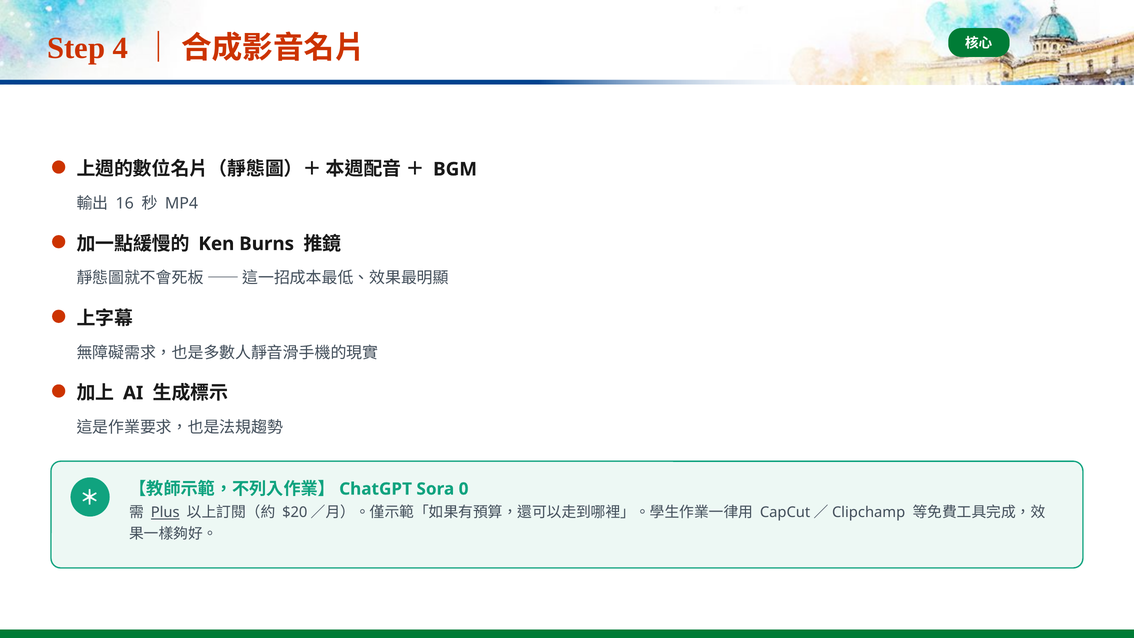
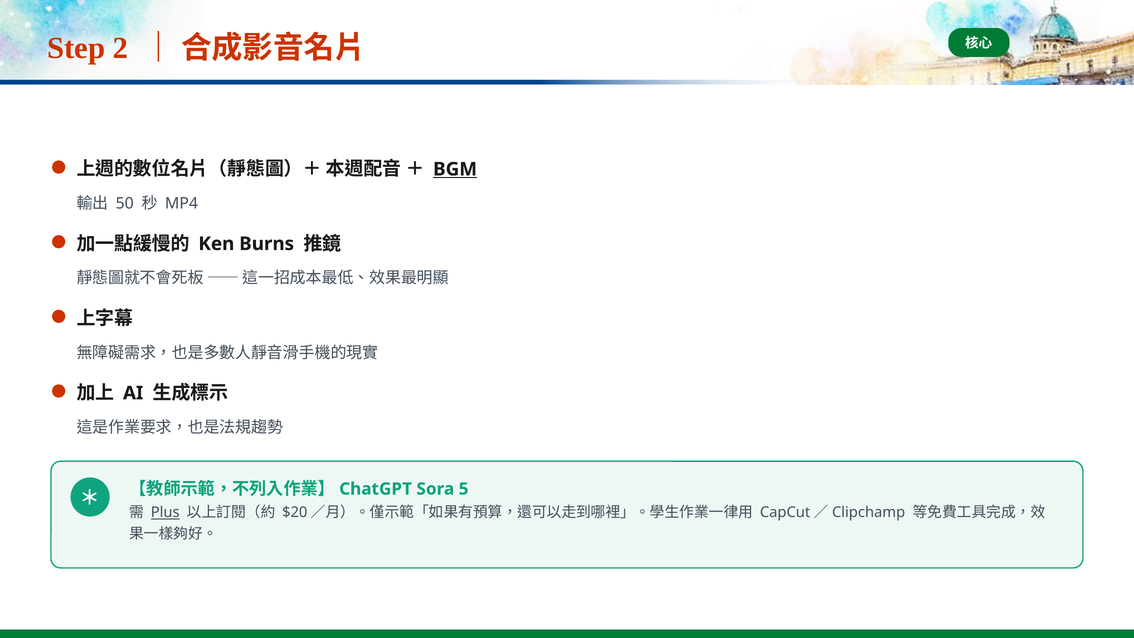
4: 4 -> 2
BGM underline: none -> present
16: 16 -> 50
0: 0 -> 5
